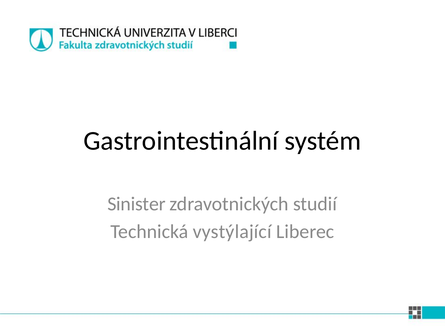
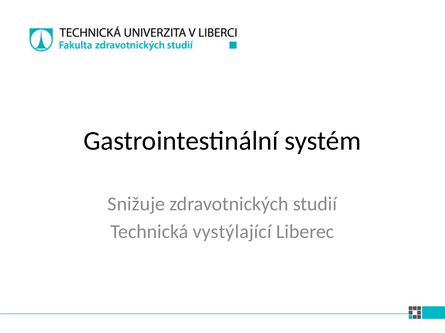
Sinister: Sinister -> Snižuje
